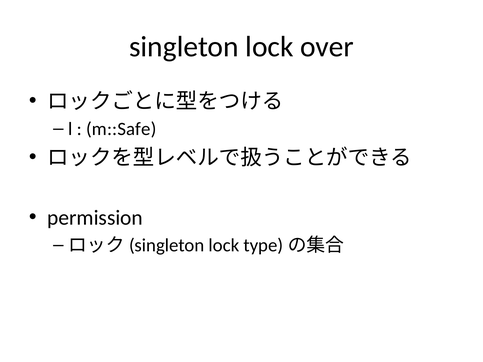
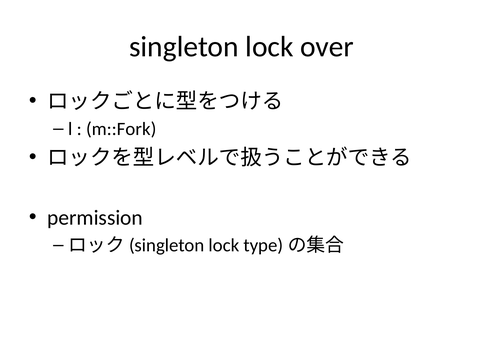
m::Safe: m::Safe -> m::Fork
